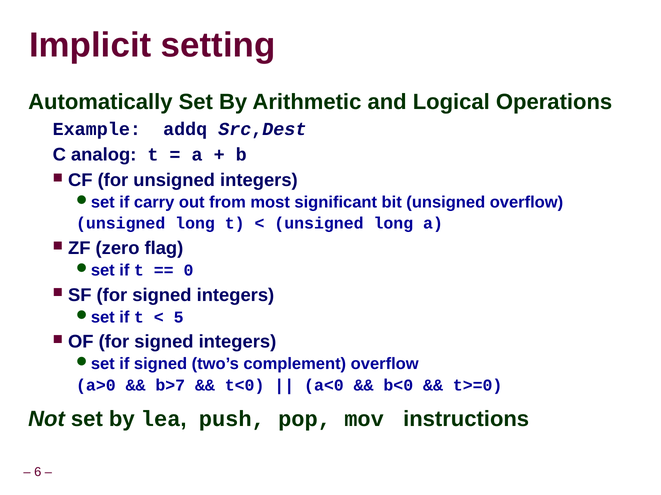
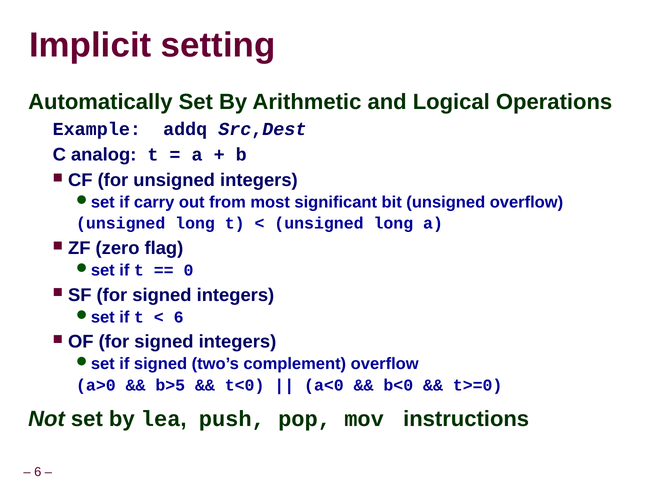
5 at (179, 318): 5 -> 6
b>7: b>7 -> b>5
